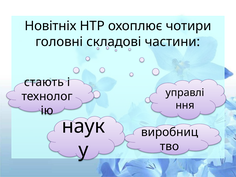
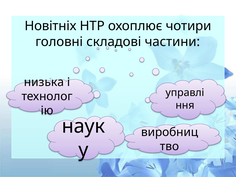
стають: стають -> низька
